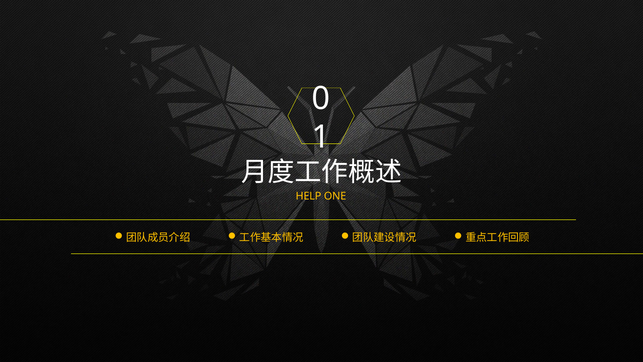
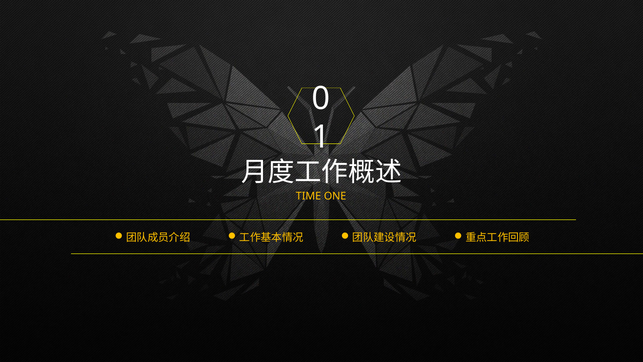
HELP: HELP -> TIME
